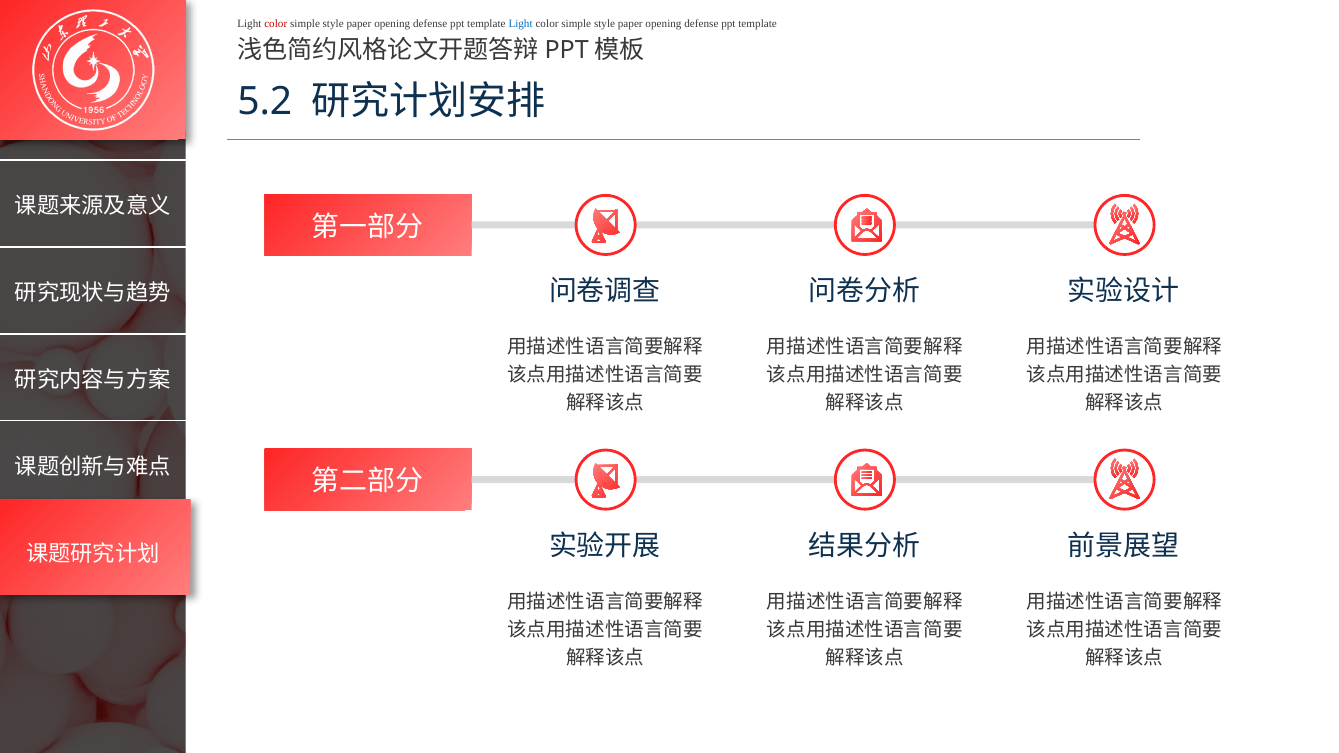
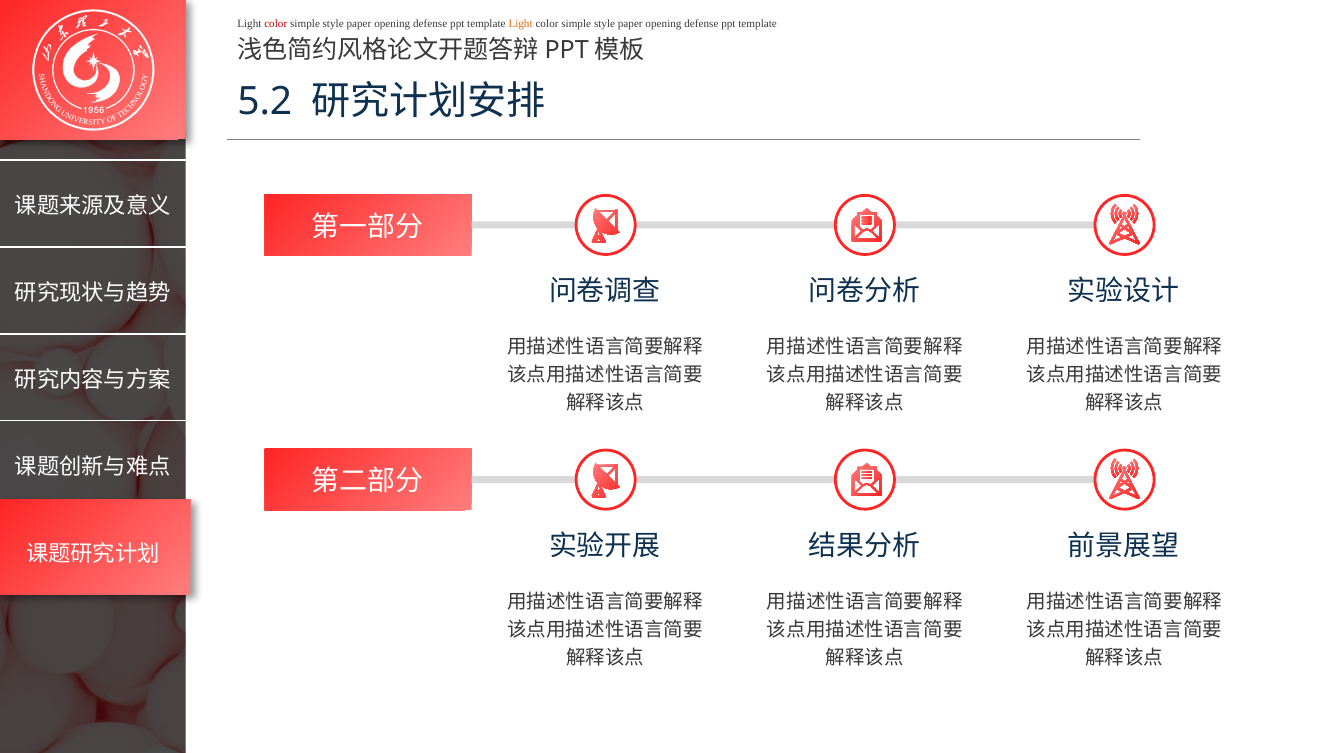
Light at (521, 24) colour: blue -> orange
